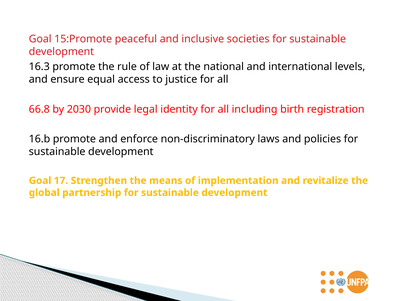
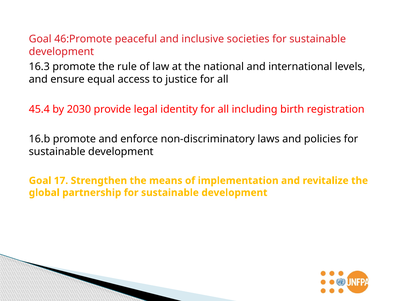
15:Promote: 15:Promote -> 46:Promote
66.8: 66.8 -> 45.4
